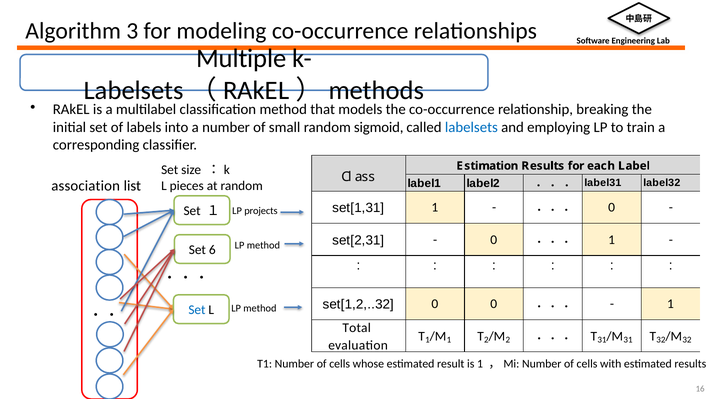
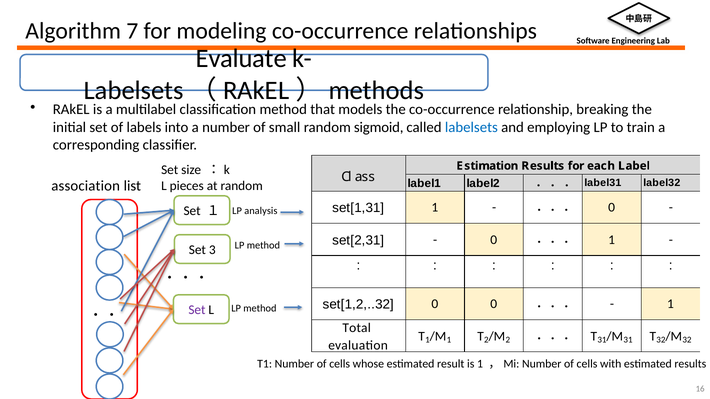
3: 3 -> 7
Multiple: Multiple -> Evaluate
projects: projects -> analysis
6: 6 -> 3
Set at (197, 310) colour: blue -> purple
